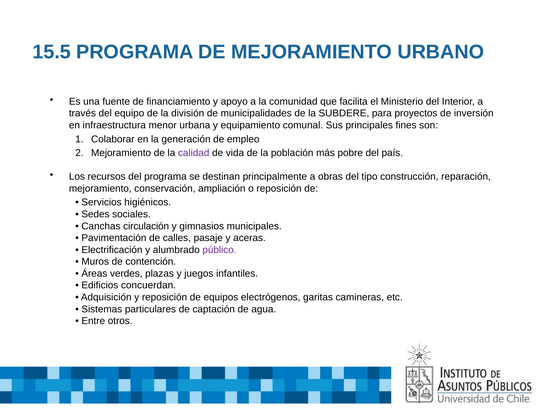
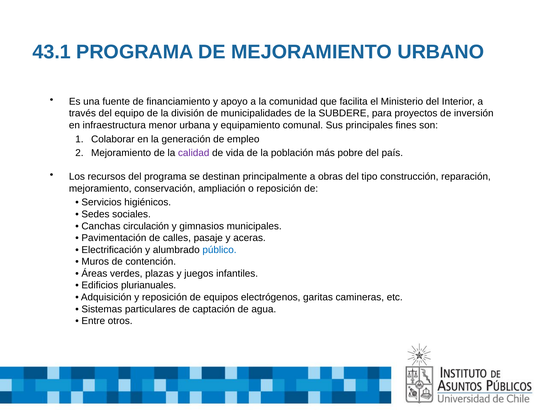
15.5: 15.5 -> 43.1
público colour: purple -> blue
concuerdan: concuerdan -> plurianuales
